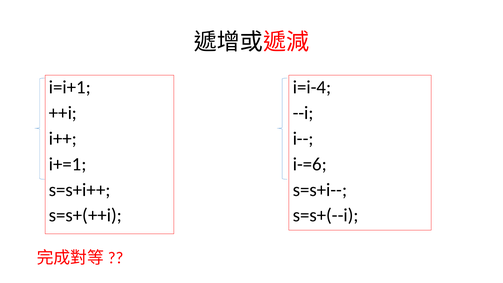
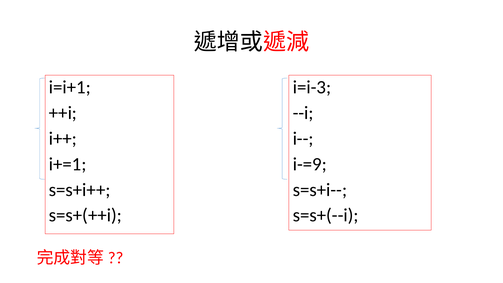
i=i-4: i=i-4 -> i=i-3
i-=6: i-=6 -> i-=9
